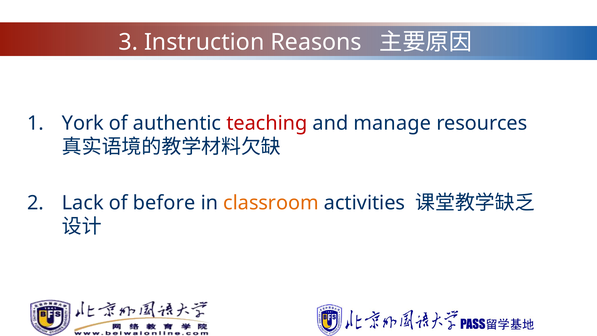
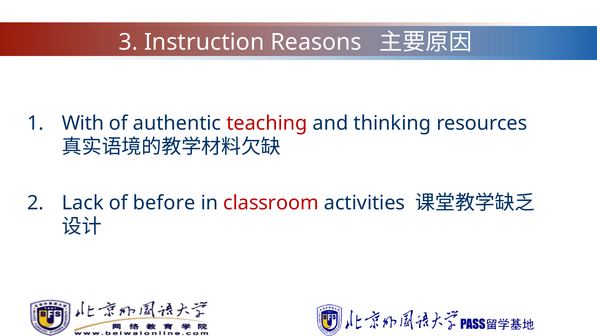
York: York -> With
manage: manage -> thinking
classroom colour: orange -> red
